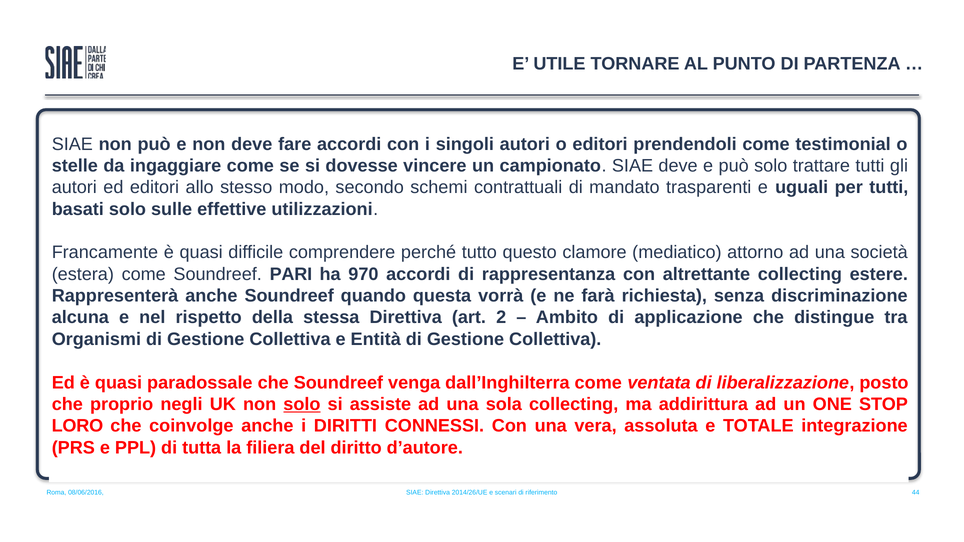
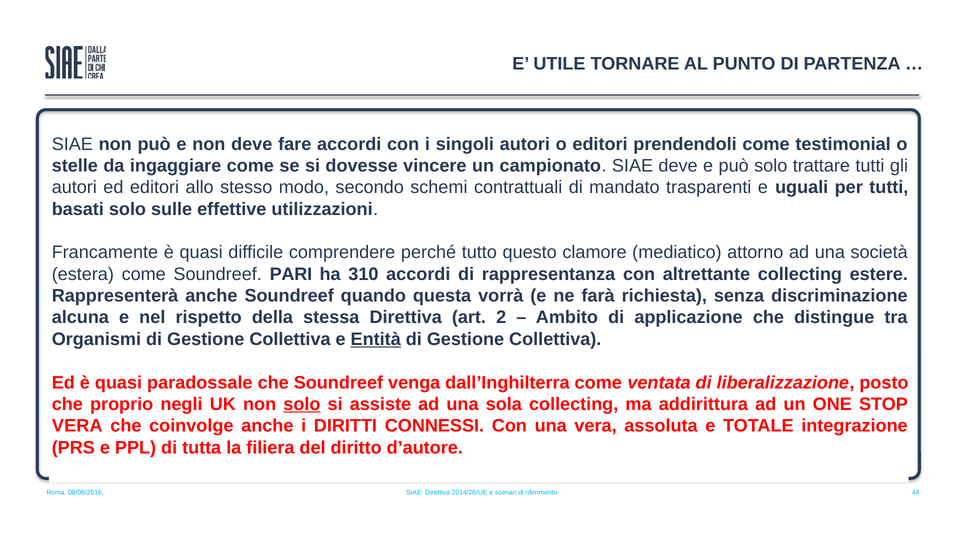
970: 970 -> 310
Entità underline: none -> present
LORO at (77, 426): LORO -> VERA
